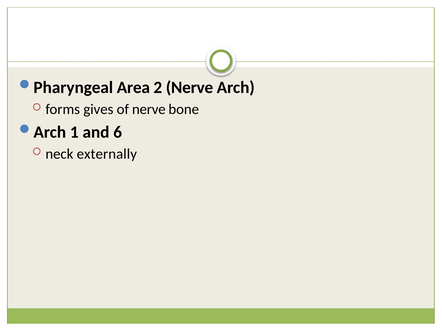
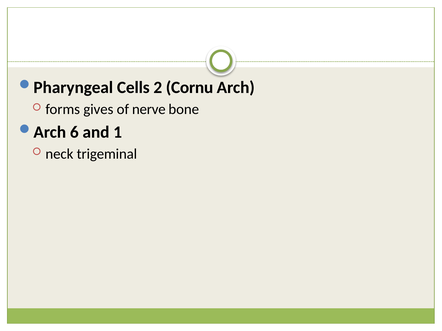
Area: Area -> Cells
2 Nerve: Nerve -> Cornu
1: 1 -> 6
6: 6 -> 1
externally: externally -> trigeminal
